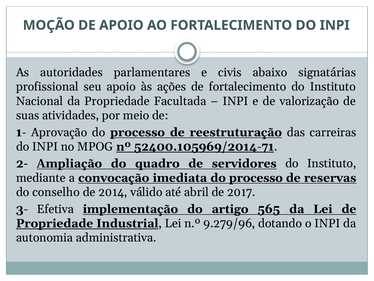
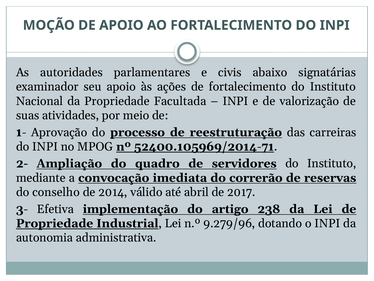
profissional: profissional -> examinador
imediata do processo: processo -> correrão
565: 565 -> 238
